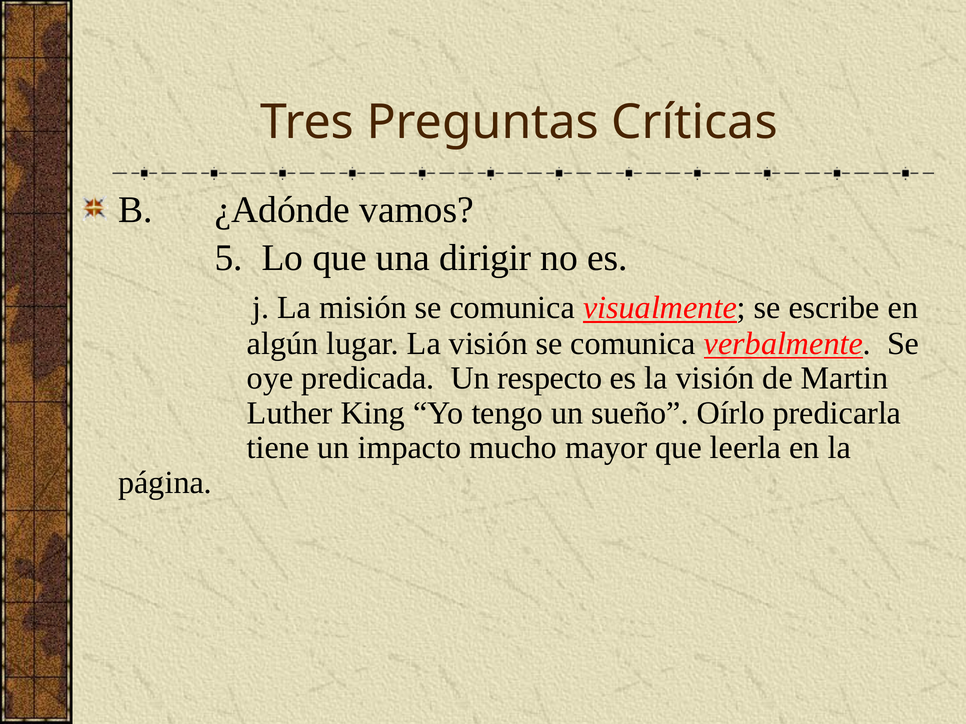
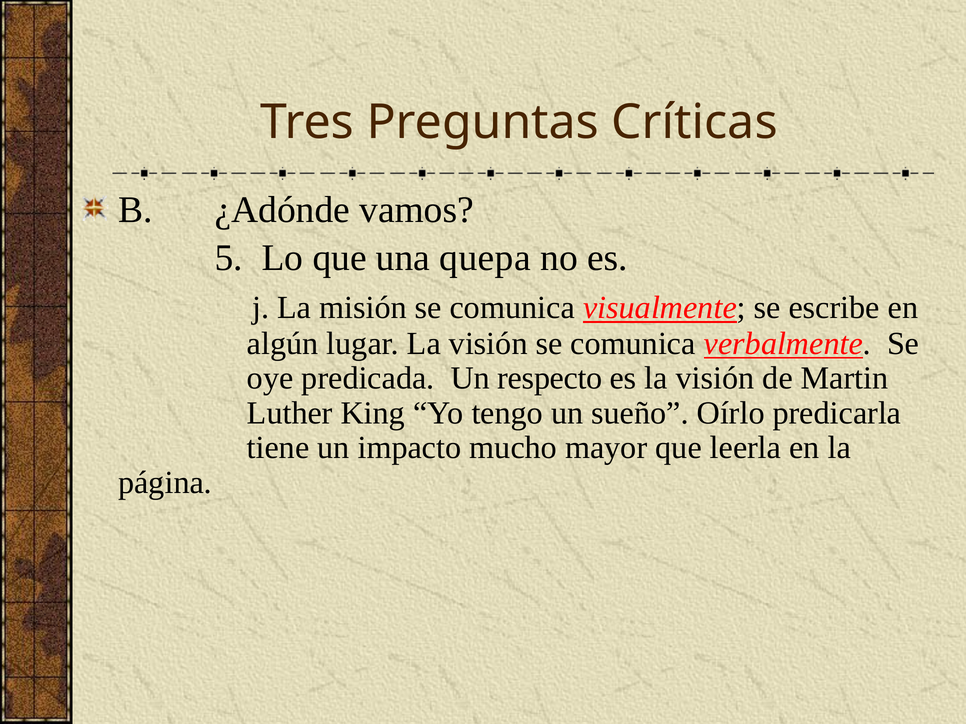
dirigir: dirigir -> quepa
